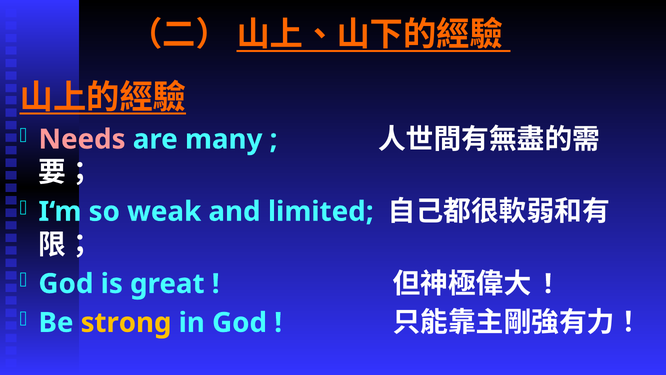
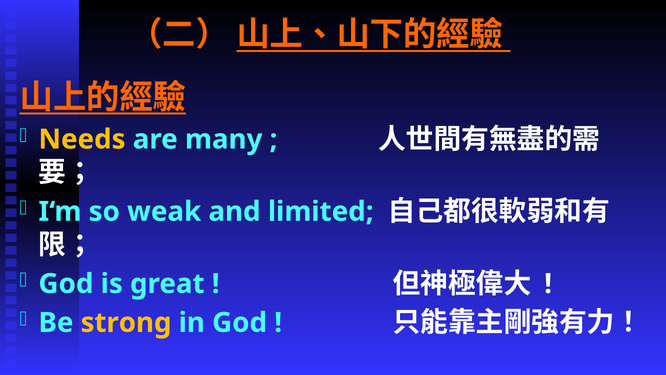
Needs colour: pink -> yellow
